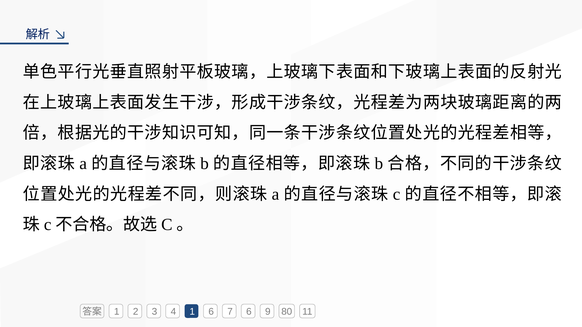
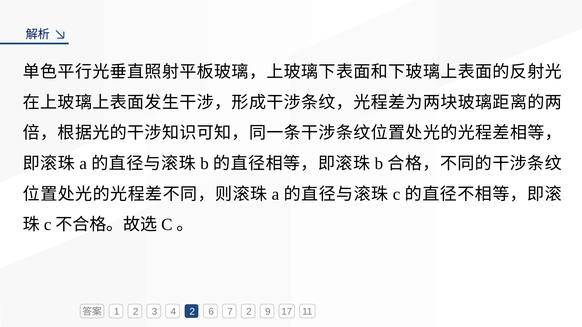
4 1: 1 -> 2
7 6: 6 -> 2
80: 80 -> 17
